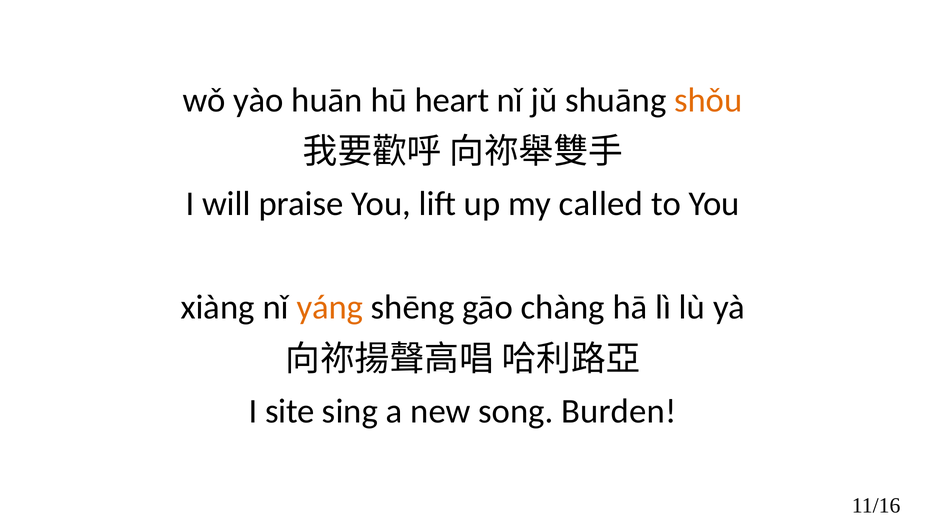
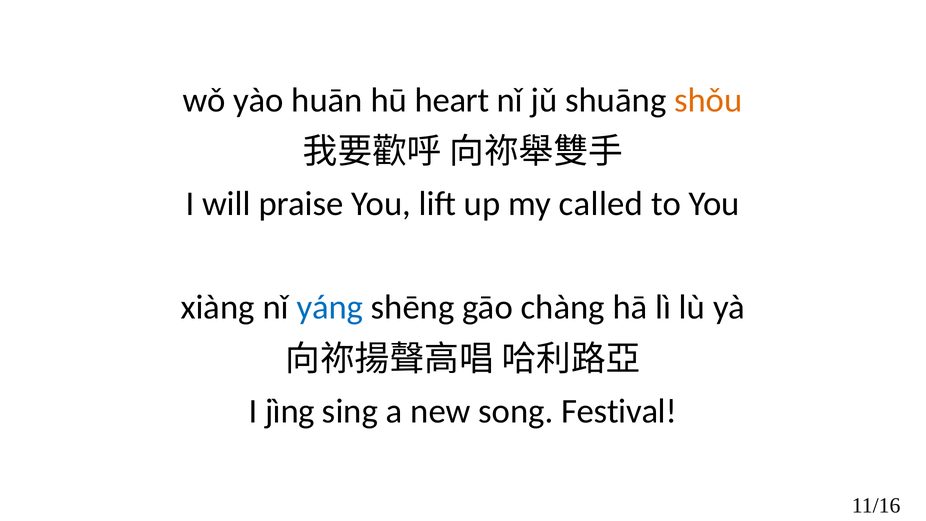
yáng colour: orange -> blue
site: site -> jìng
Burden: Burden -> Festival
